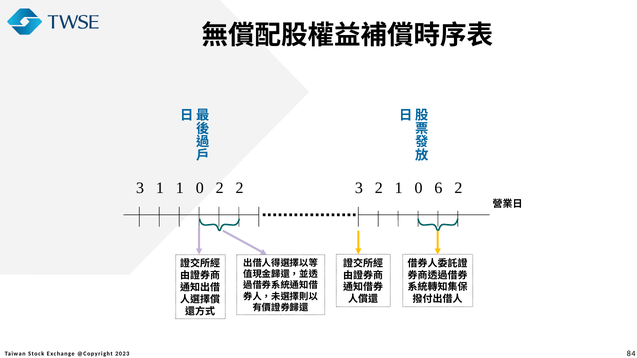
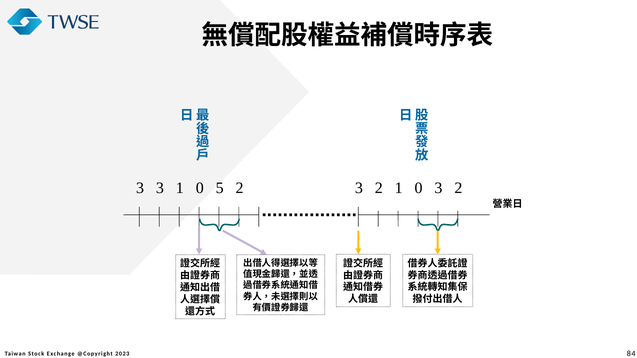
3 1: 1 -> 3
0 2: 2 -> 5
0 6: 6 -> 3
